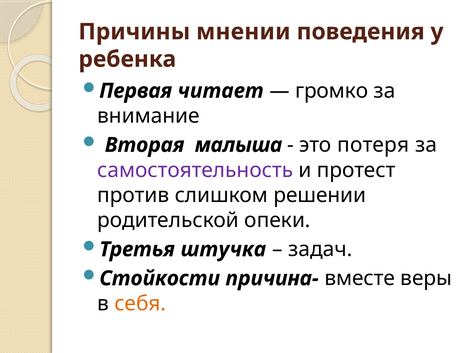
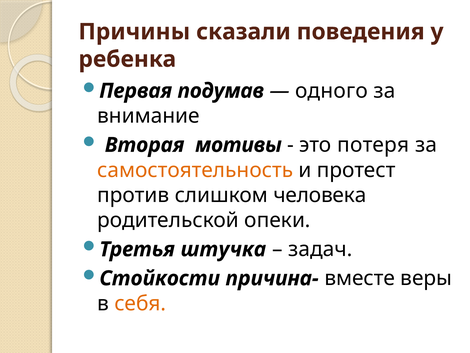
мнении: мнении -> сказали
читает: читает -> подумав
громко: громко -> одного
малыша: малыша -> мотивы
самостоятельность colour: purple -> orange
решении: решении -> человека
